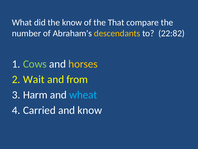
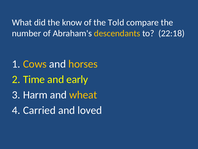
That: That -> Told
22:82: 22:82 -> 22:18
Cows colour: light green -> yellow
Wait: Wait -> Time
from: from -> early
wheat colour: light blue -> yellow
and know: know -> loved
